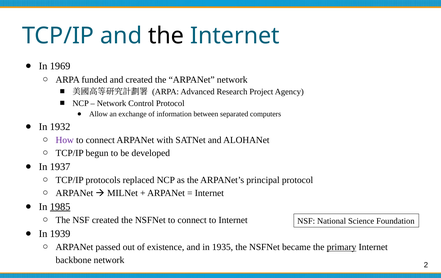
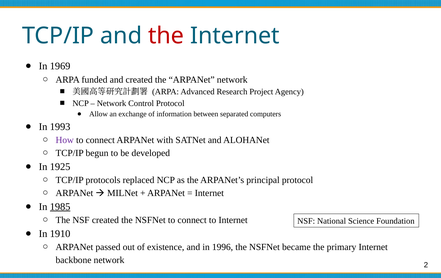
the at (166, 36) colour: black -> red
1932: 1932 -> 1993
1937: 1937 -> 1925
1939: 1939 -> 1910
1935: 1935 -> 1996
primary underline: present -> none
